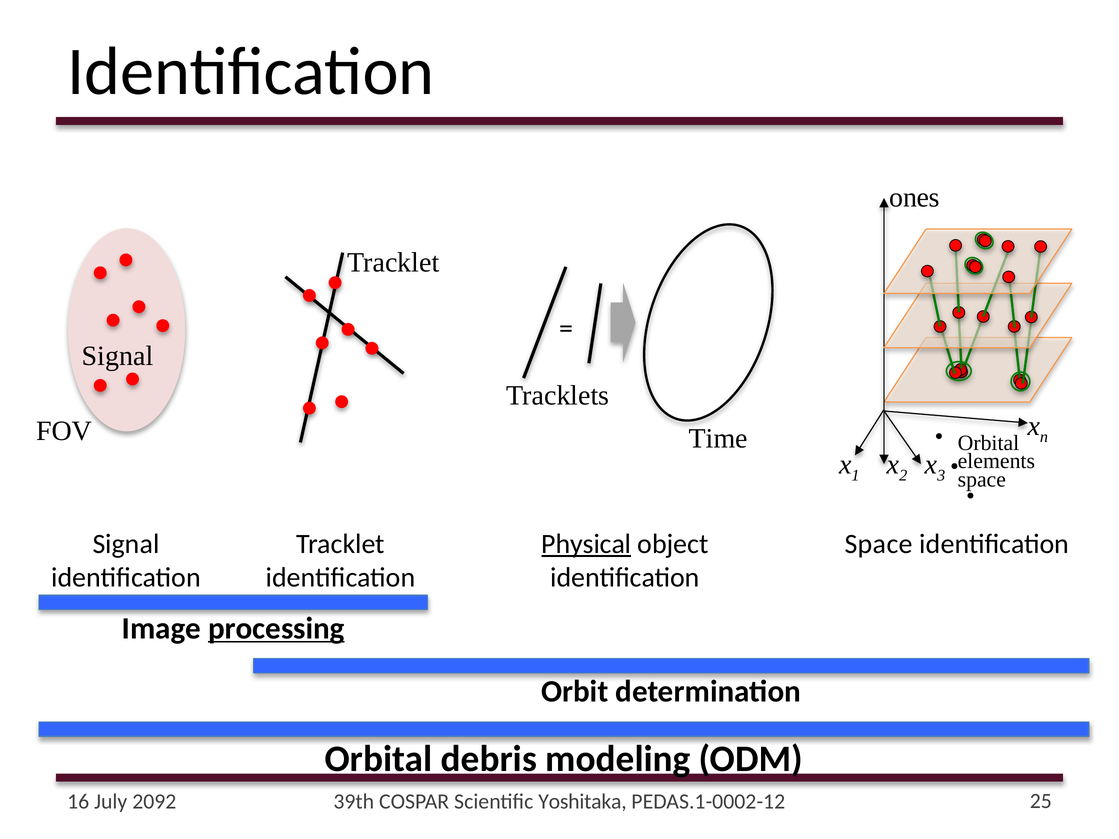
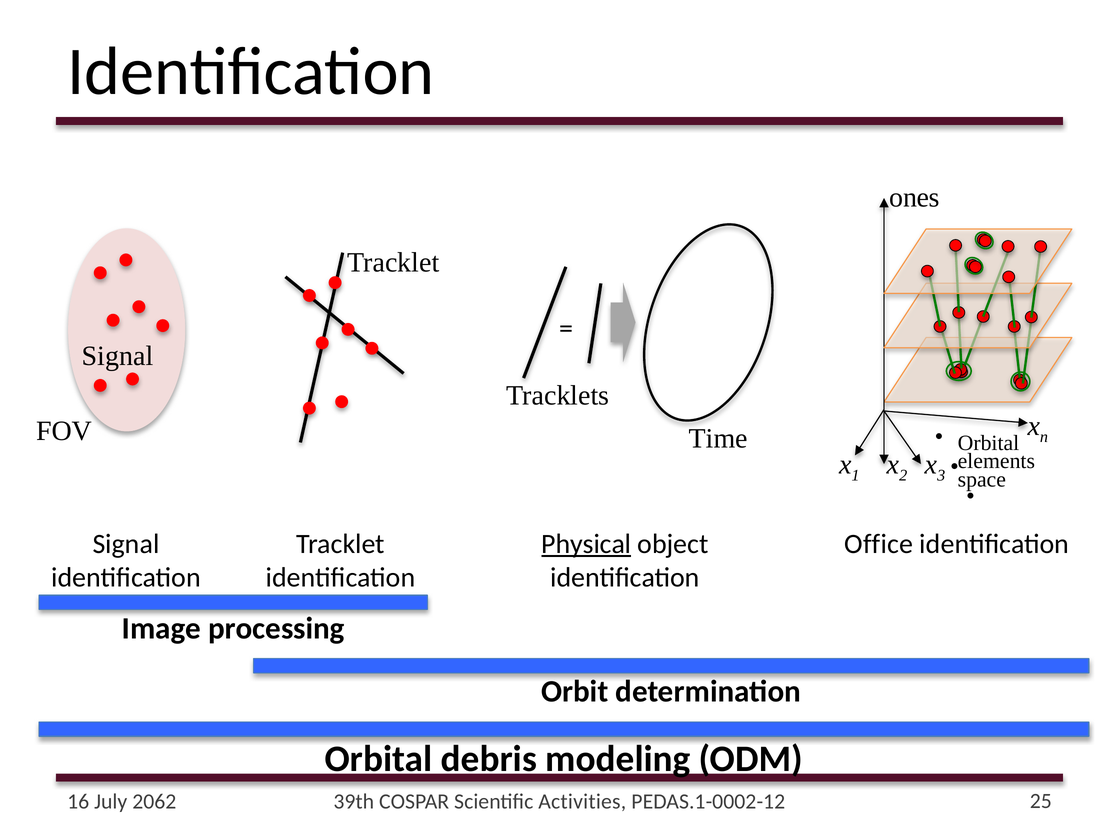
Space at (879, 544): Space -> Office
processing underline: present -> none
2092: 2092 -> 2062
Yoshitaka: Yoshitaka -> Activities
